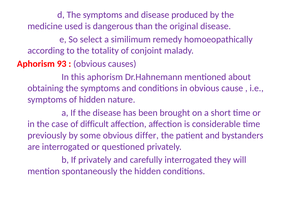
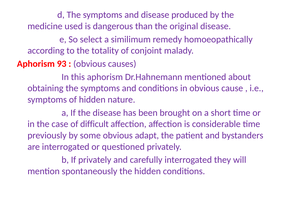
differ: differ -> adapt
